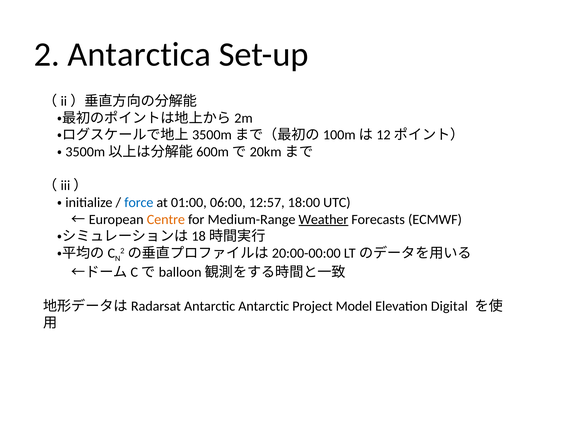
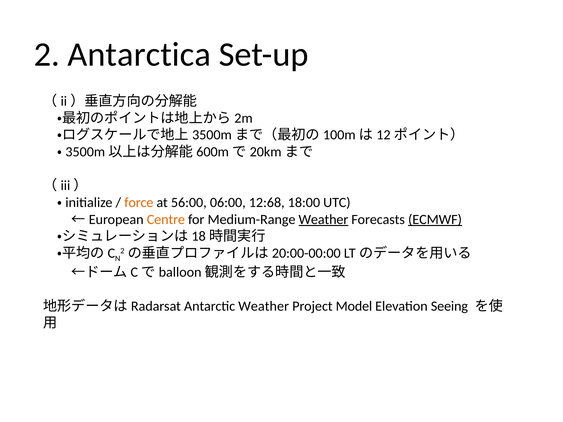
force colour: blue -> orange
01:00: 01:00 -> 56:00
12:57: 12:57 -> 12:68
ECMWF underline: none -> present
Antarctic Antarctic: Antarctic -> Weather
Digital: Digital -> Seeing
